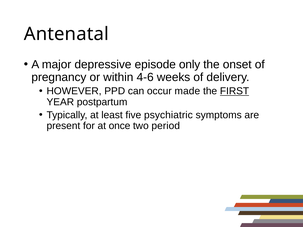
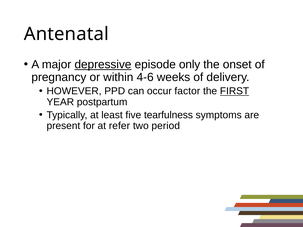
depressive underline: none -> present
made: made -> factor
psychiatric: psychiatric -> tearfulness
once: once -> refer
